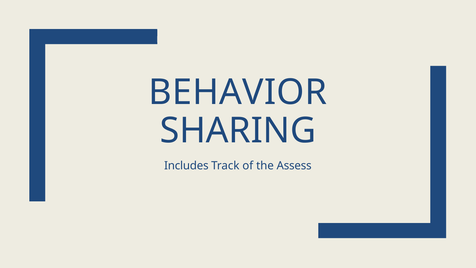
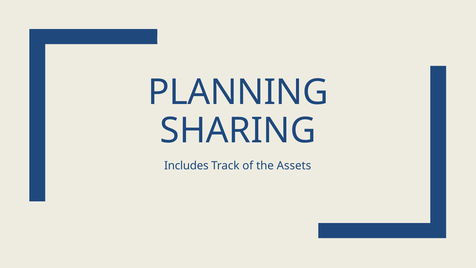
BEHAVIOR: BEHAVIOR -> PLANNING
Assess: Assess -> Assets
